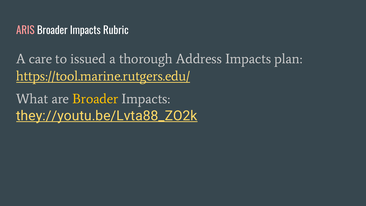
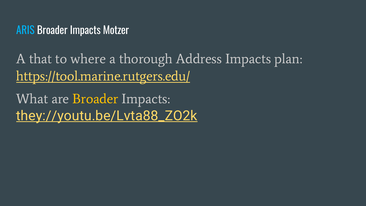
ARIS colour: pink -> light blue
Rubric: Rubric -> Motzer
care: care -> that
issued: issued -> where
